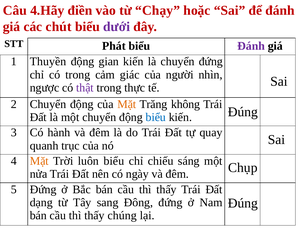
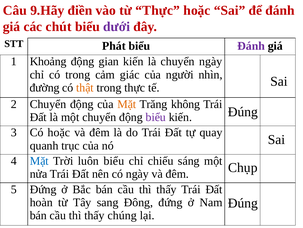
4.Hãy: 4.Hãy -> 9.Hãy
từ Chạy: Chạy -> Thực
Thuyền: Thuyền -> Khoảng
chuyển đứng: đứng -> ngày
ngược: ngược -> đường
thật colour: purple -> orange
biểu at (156, 117) colour: blue -> purple
Có hành: hành -> hoặc
Mặt at (39, 160) colour: orange -> blue
dạng: dạng -> hoàn
